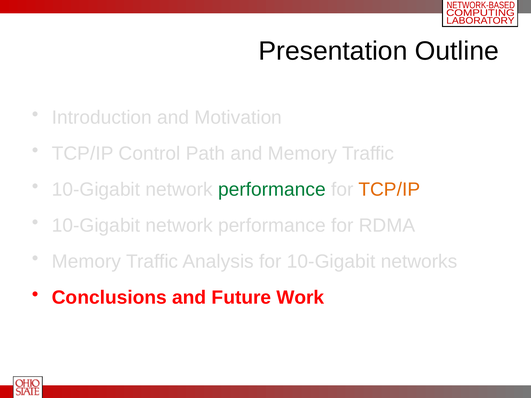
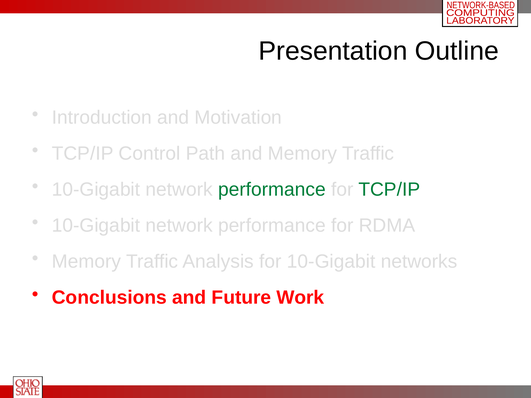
TCP/IP at (389, 190) colour: orange -> green
